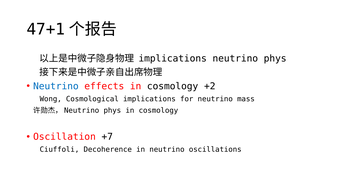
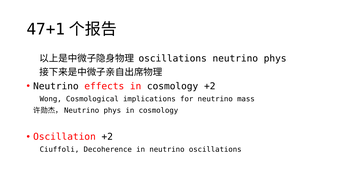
implications at (173, 59): implications -> oscillations
Neutrino at (56, 86) colour: blue -> black
Oscillation +7: +7 -> +2
